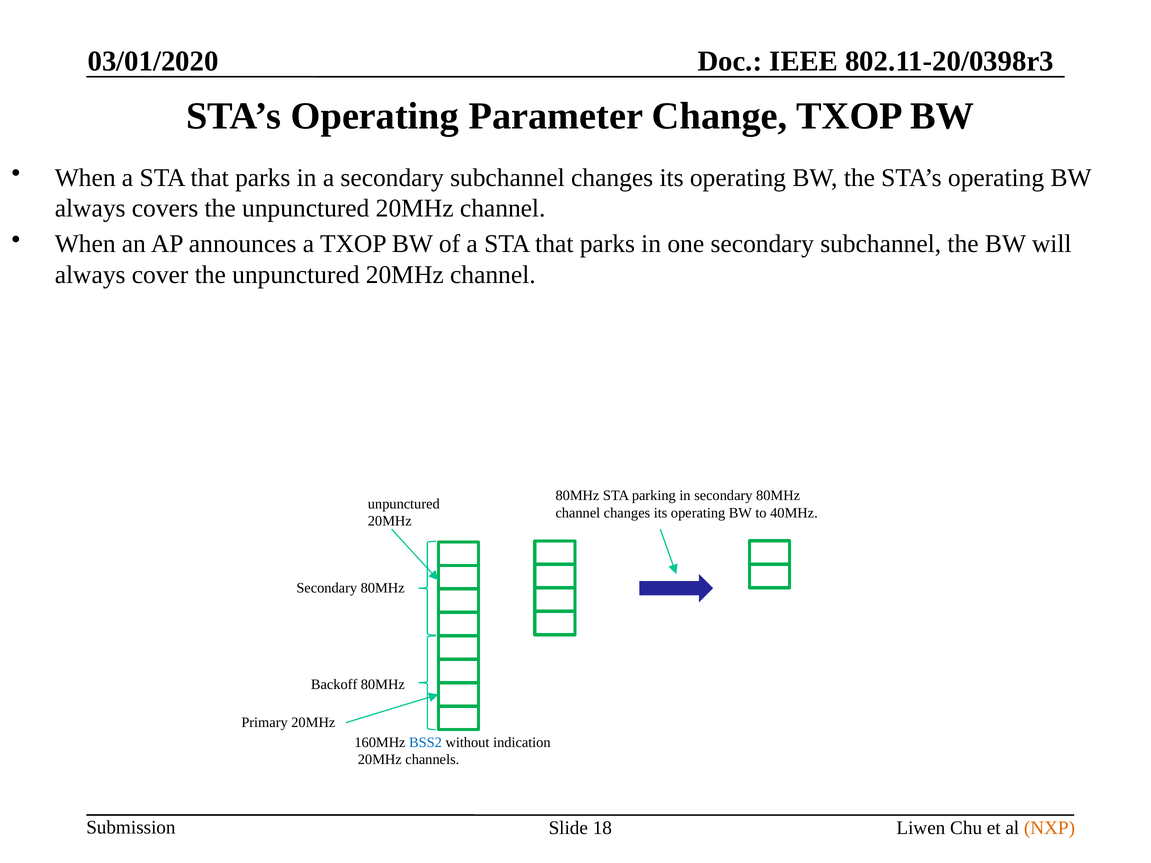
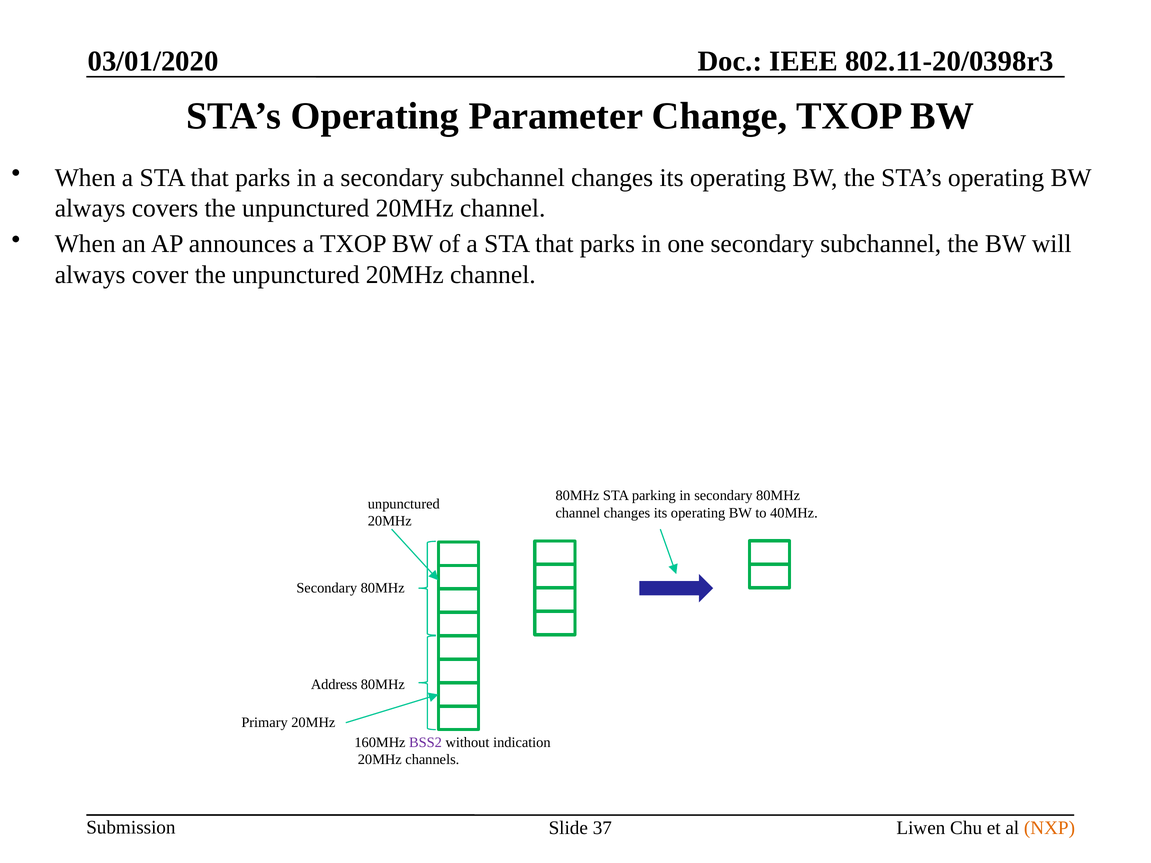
Backoff: Backoff -> Address
BSS2 colour: blue -> purple
18: 18 -> 37
